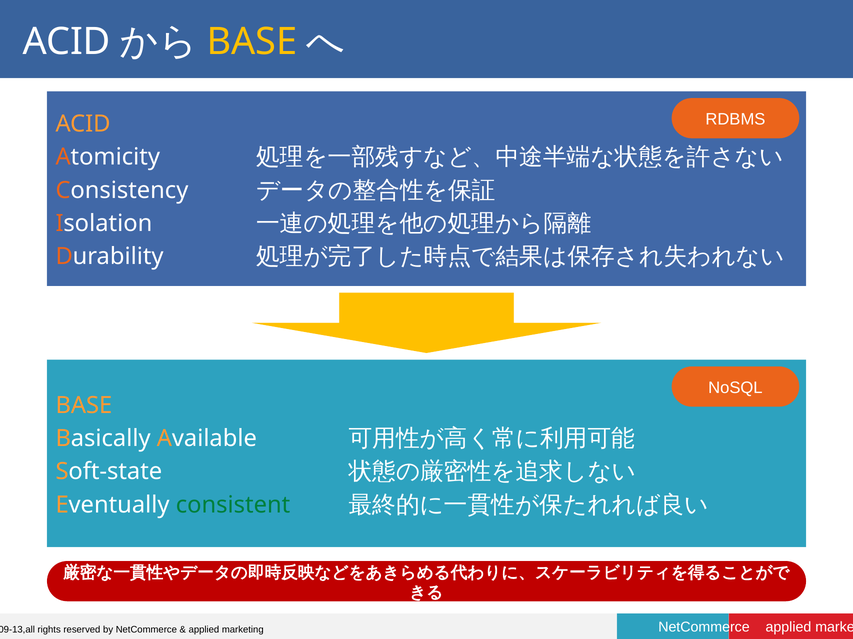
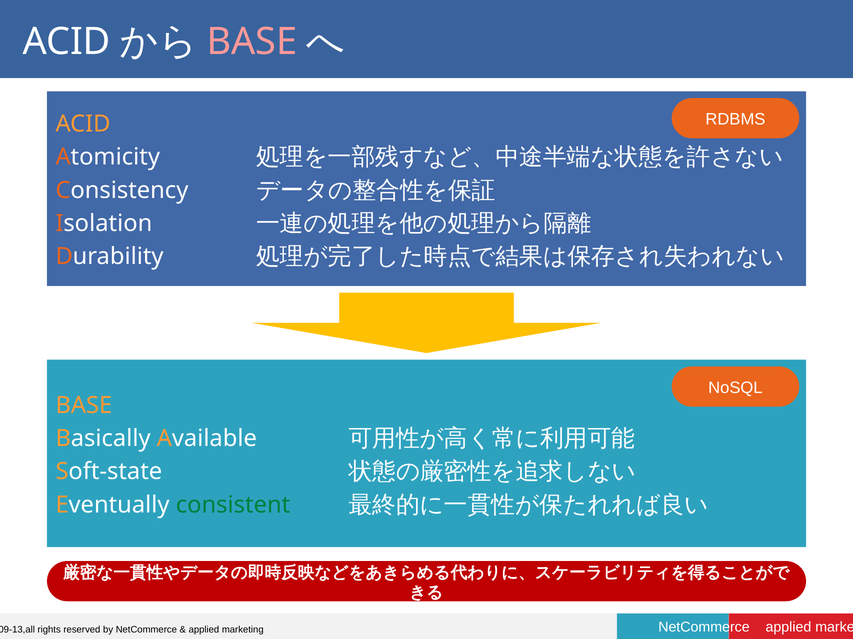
BASE at (252, 42) colour: yellow -> pink
